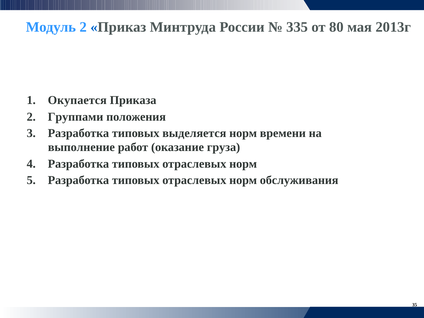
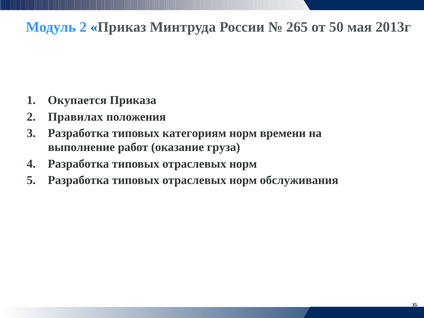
335: 335 -> 265
80: 80 -> 50
Группами: Группами -> Правилах
выделяется: выделяется -> категориям
